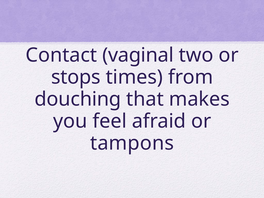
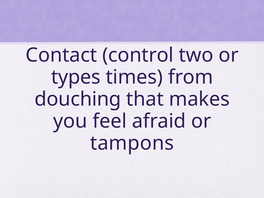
vaginal: vaginal -> control
stops: stops -> types
